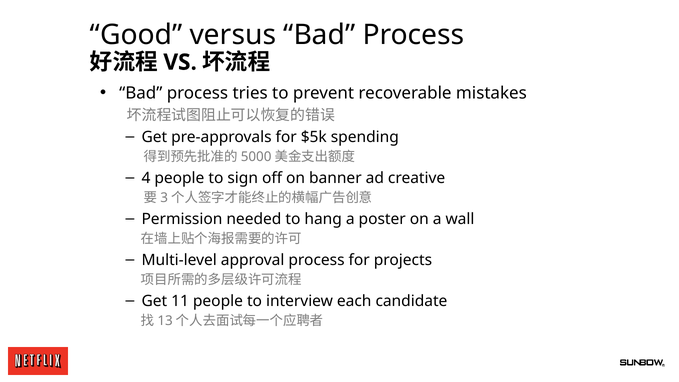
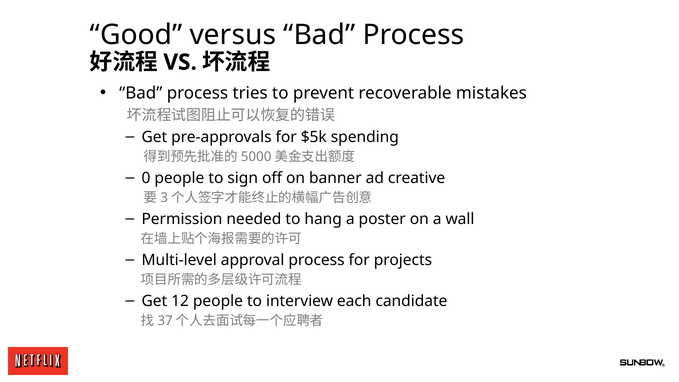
4: 4 -> 0
11: 11 -> 12
13: 13 -> 37
